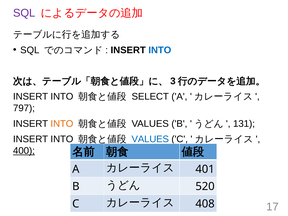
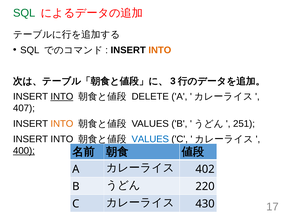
SQL at (24, 13) colour: purple -> green
INTO at (160, 50) colour: blue -> orange
INTO at (62, 97) underline: none -> present
SELECT: SELECT -> DELETE
797: 797 -> 407
131: 131 -> 251
401: 401 -> 402
520: 520 -> 220
408: 408 -> 430
